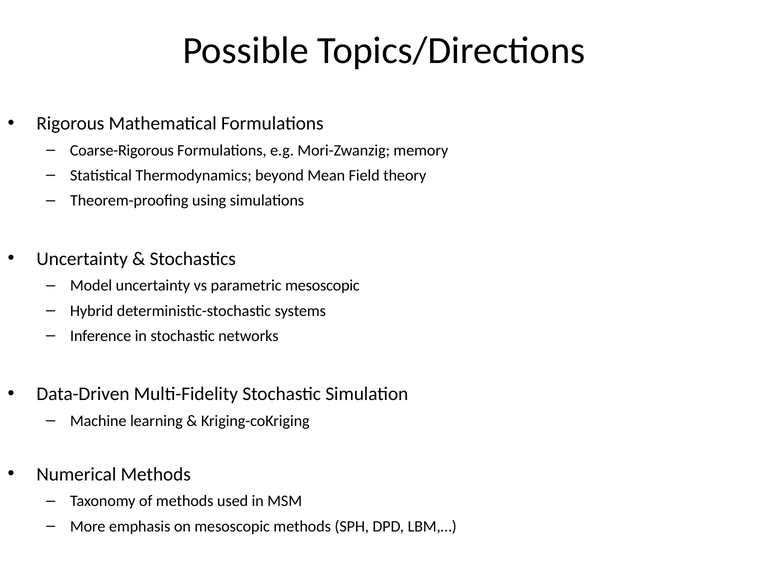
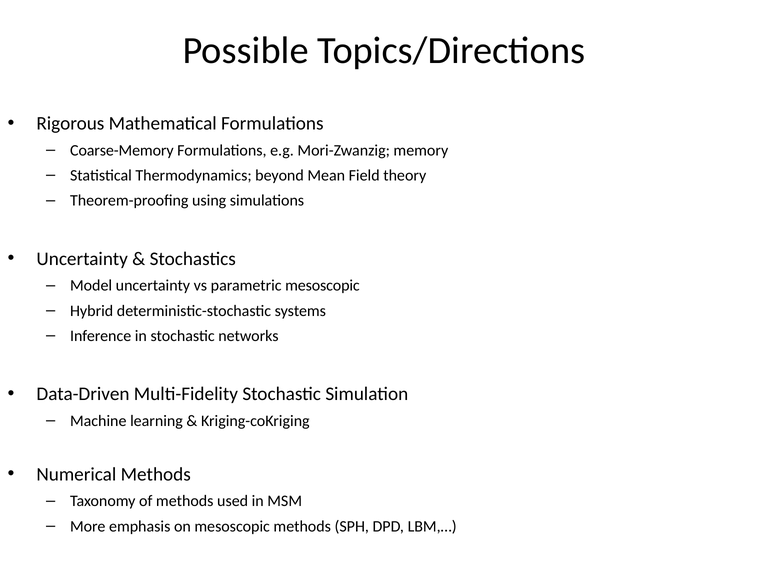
Coarse-Rigorous: Coarse-Rigorous -> Coarse-Memory
